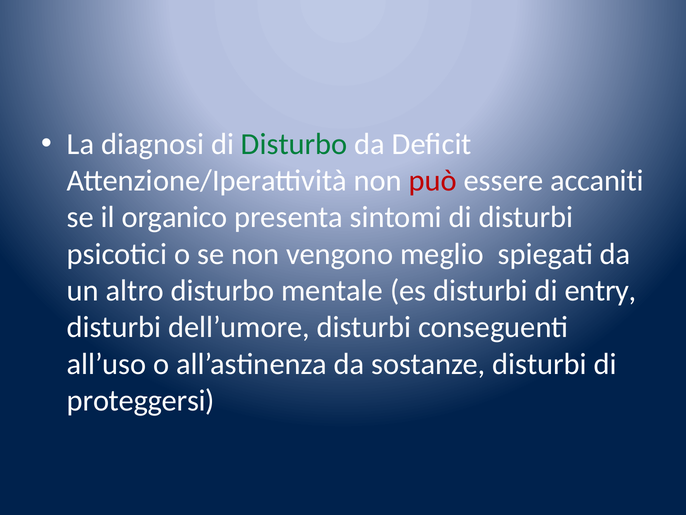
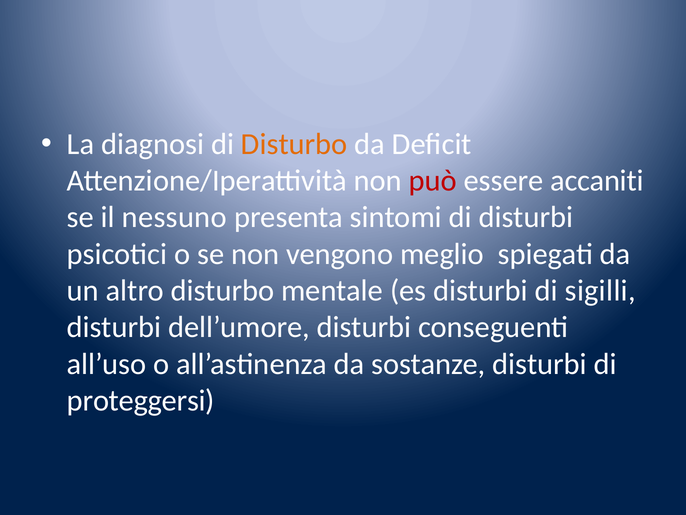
Disturbo at (294, 144) colour: green -> orange
organico: organico -> nessuno
entry: entry -> sigilli
